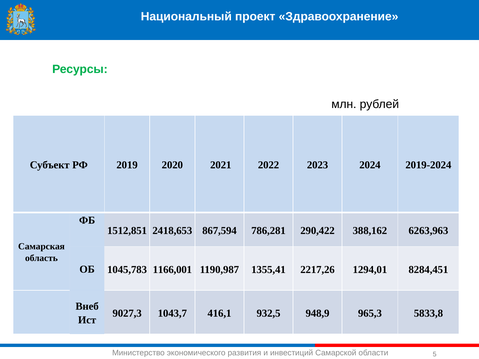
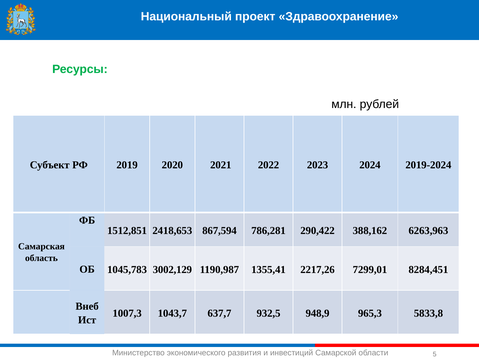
1166,001: 1166,001 -> 3002,129
1294,01: 1294,01 -> 7299,01
9027,3: 9027,3 -> 1007,3
416,1: 416,1 -> 637,7
